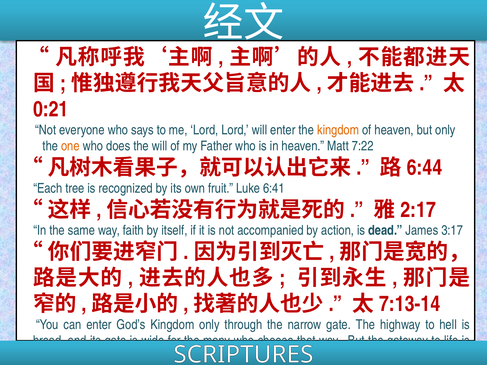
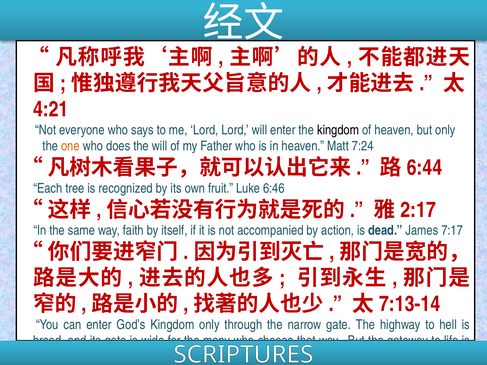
0:21: 0:21 -> 4:21
kingdom at (338, 130) colour: orange -> black
7:22: 7:22 -> 7:24
6:41: 6:41 -> 6:46
3:17: 3:17 -> 7:17
